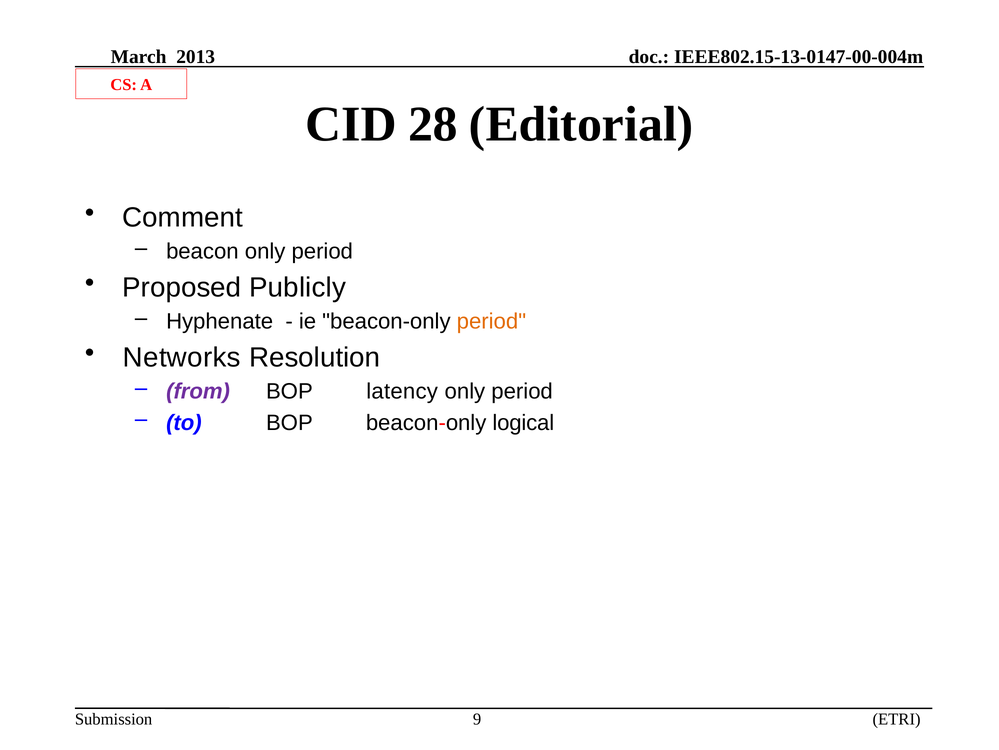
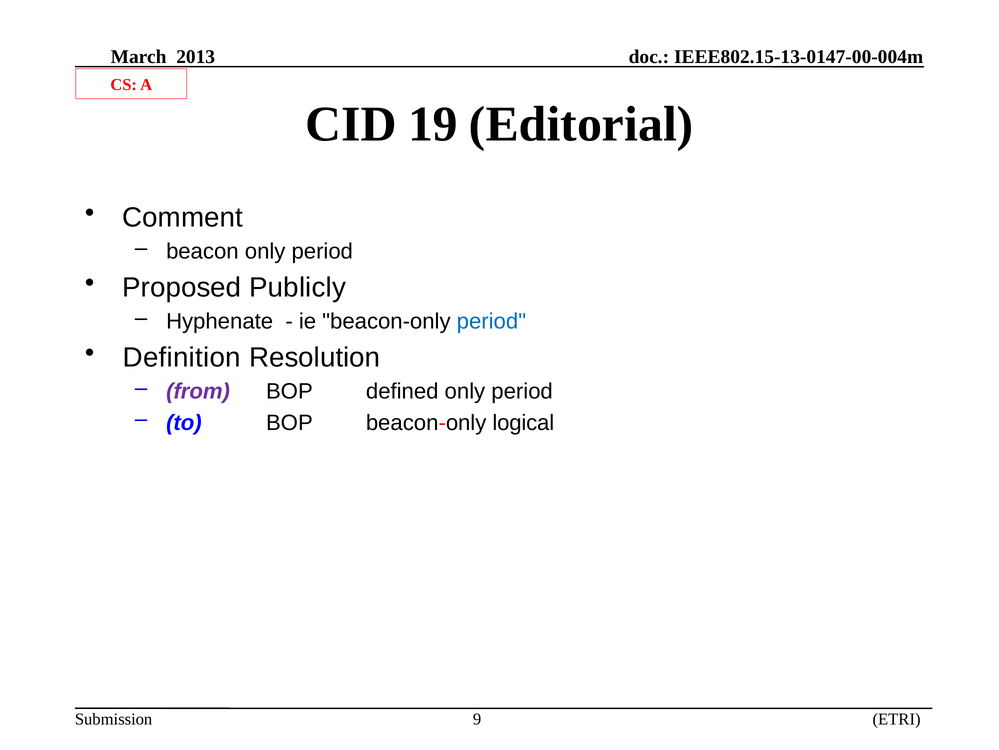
28: 28 -> 19
period at (491, 321) colour: orange -> blue
Networks: Networks -> Definition
latency: latency -> defined
